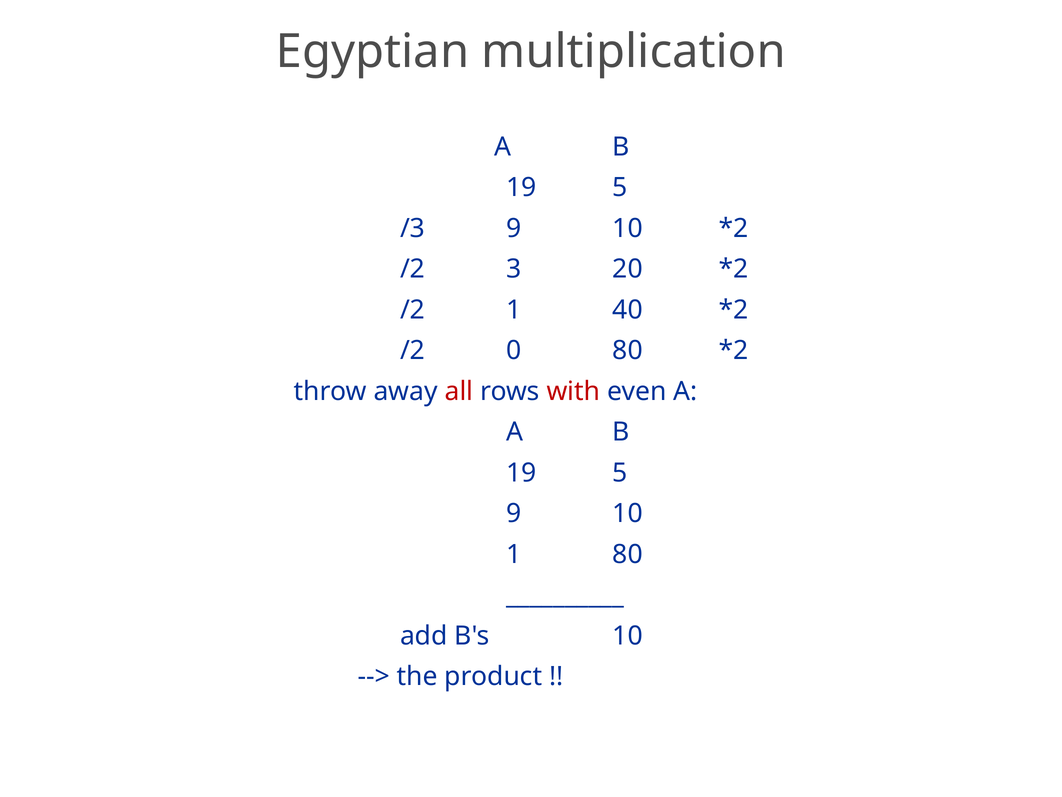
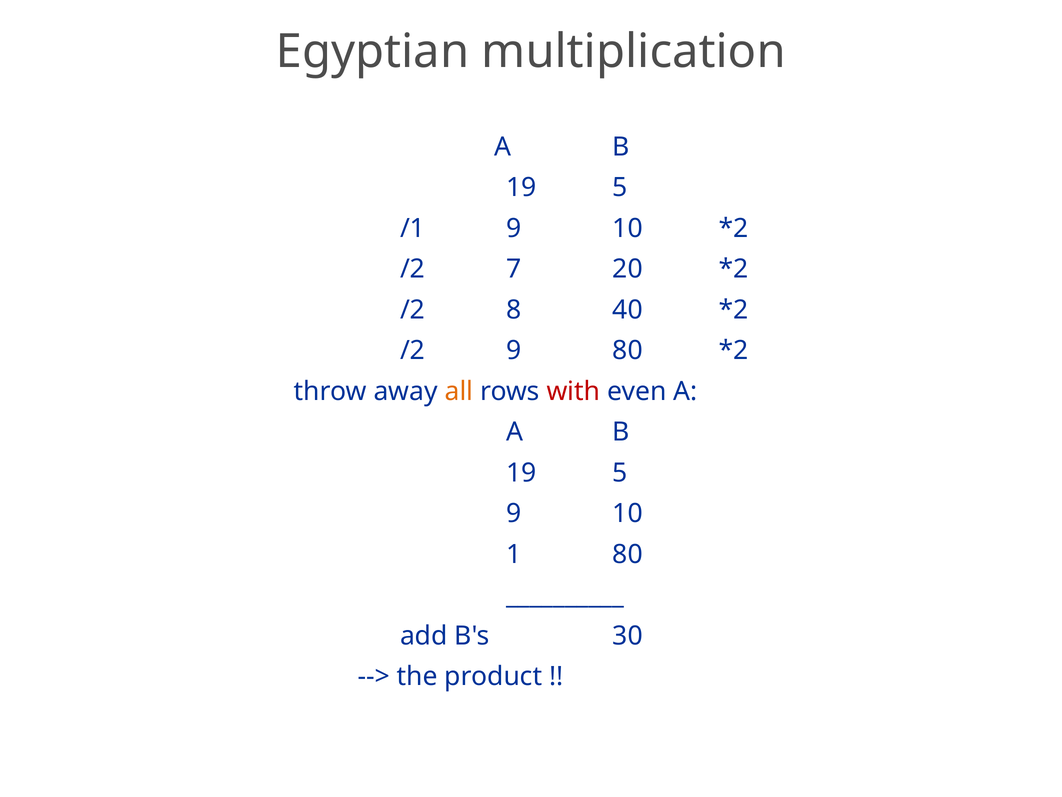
/3: /3 -> /1
3: 3 -> 7
/2 1: 1 -> 8
/2 0: 0 -> 9
all colour: red -> orange
B's 10: 10 -> 30
